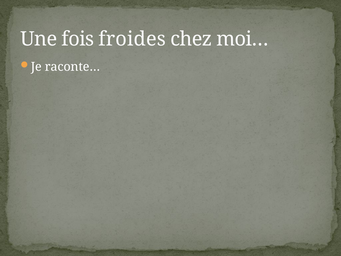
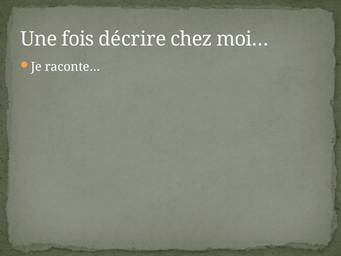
froides: froides -> décrire
